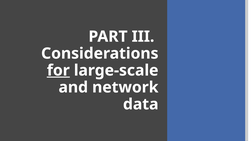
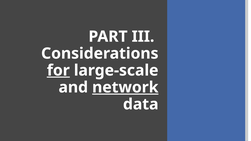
network underline: none -> present
